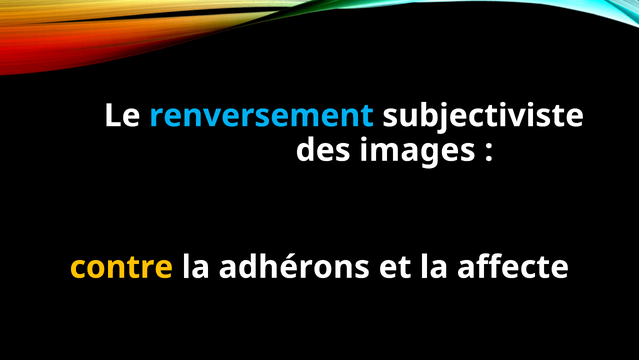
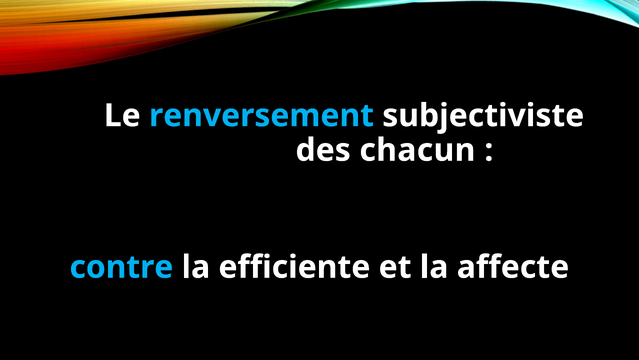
images: images -> chacun
contre colour: yellow -> light blue
adhérons: adhérons -> efficiente
